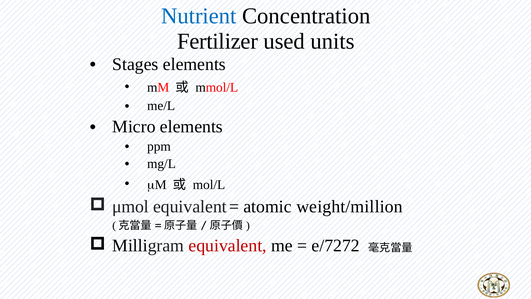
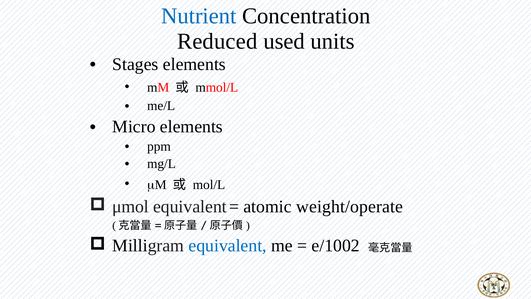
Fertilizer: Fertilizer -> Reduced
weight/million: weight/million -> weight/operate
equivalent at (228, 246) colour: red -> blue
e/7272: e/7272 -> e/1002
